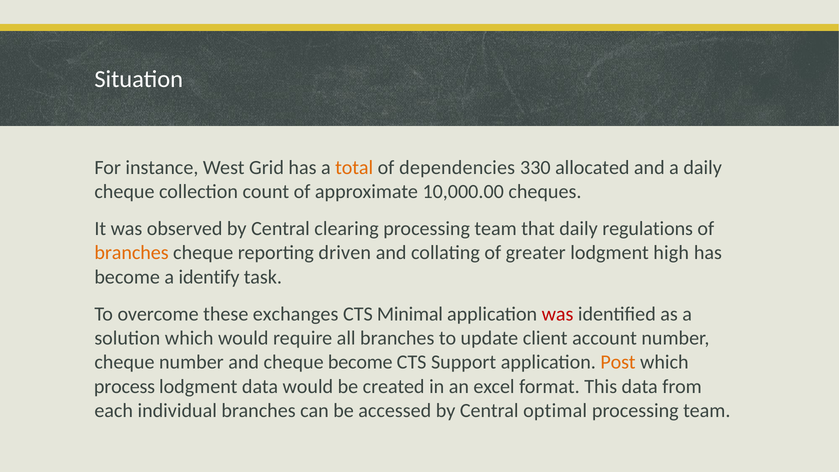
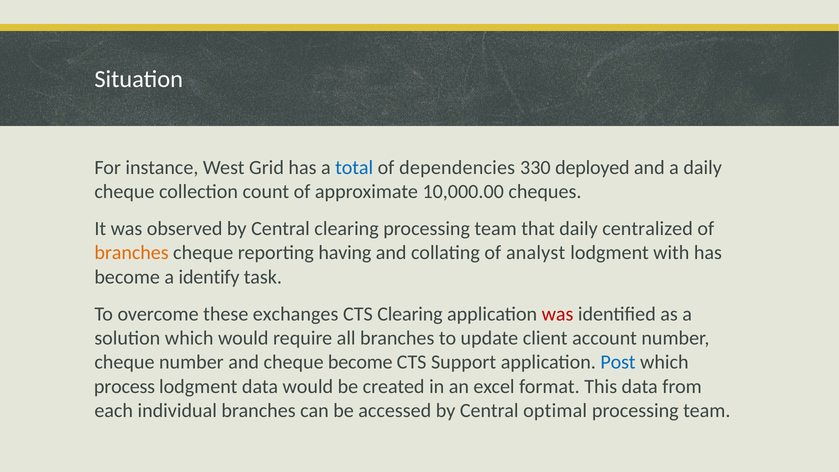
total colour: orange -> blue
allocated: allocated -> deployed
regulations: regulations -> centralized
driven: driven -> having
greater: greater -> analyst
high: high -> with
CTS Minimal: Minimal -> Clearing
Post colour: orange -> blue
